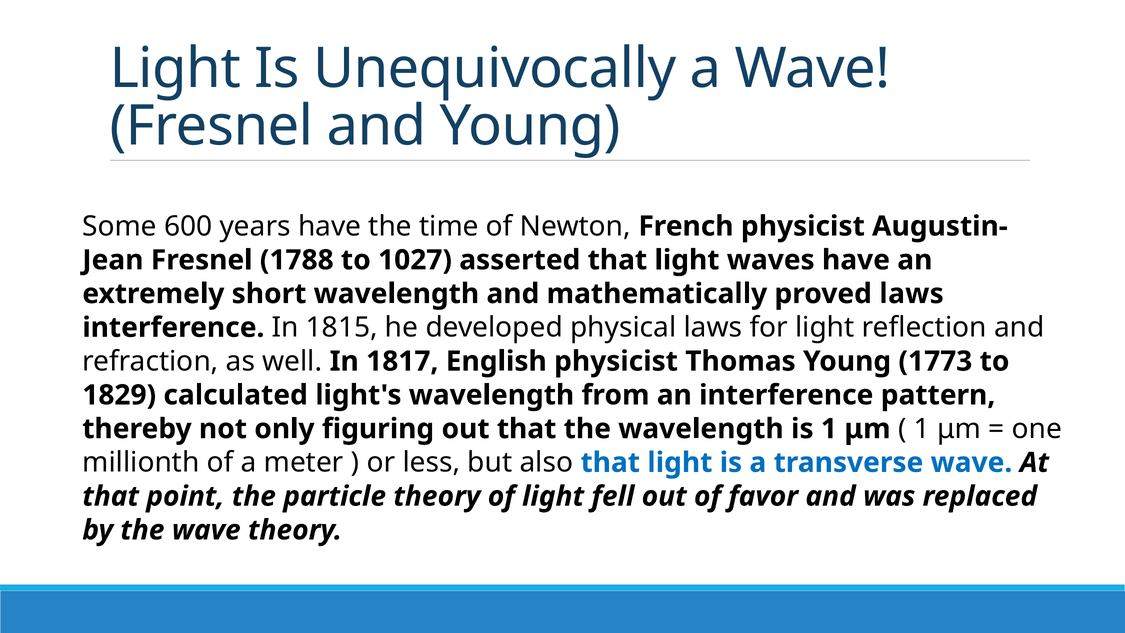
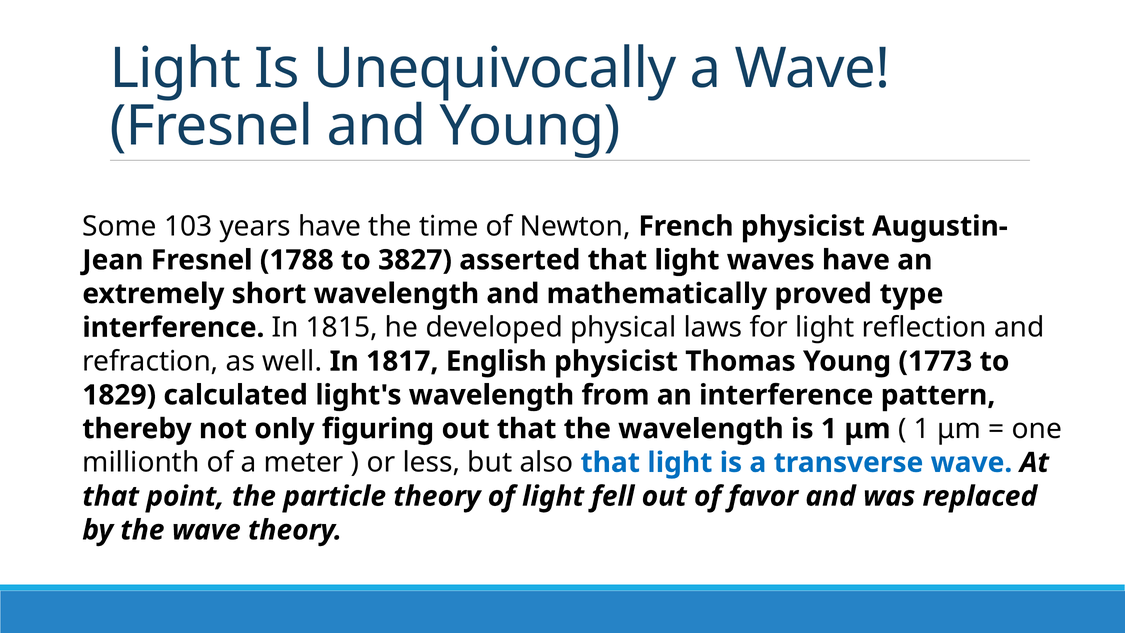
600: 600 -> 103
1027: 1027 -> 3827
proved laws: laws -> type
